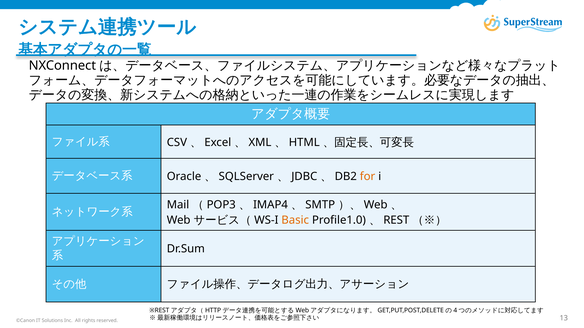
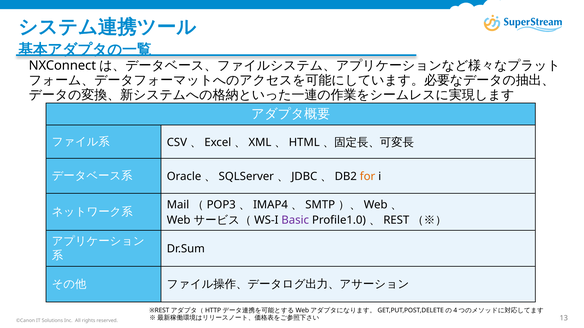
Basic colour: orange -> purple
